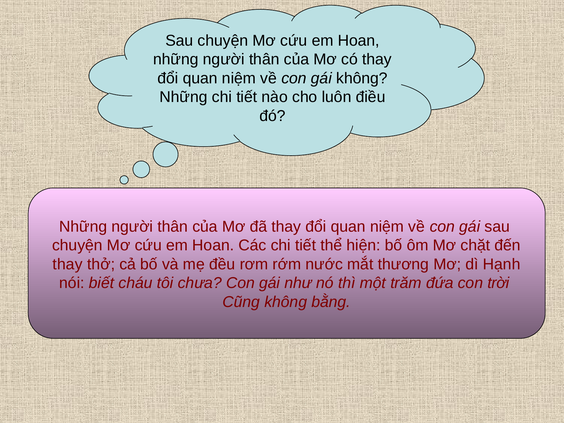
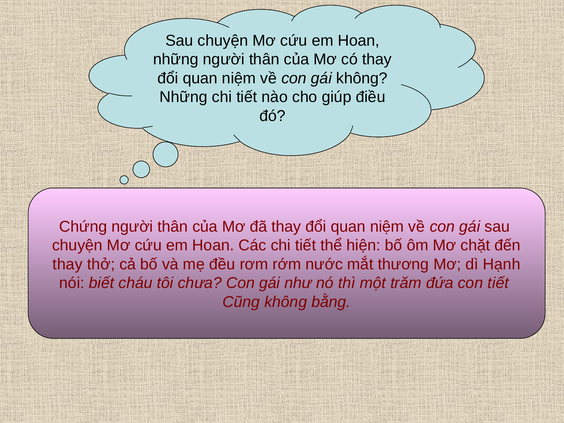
luôn: luôn -> giúp
Những at (83, 227): Những -> Chứng
con trời: trời -> tiết
